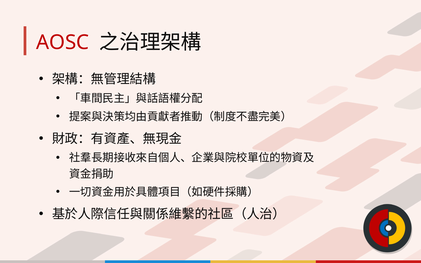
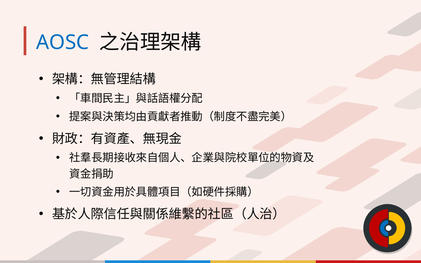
AOSC colour: red -> blue
